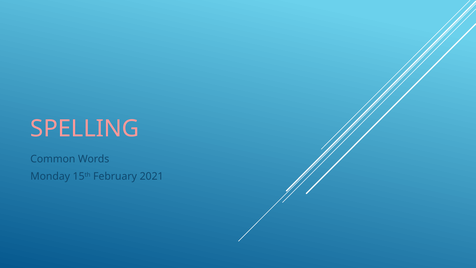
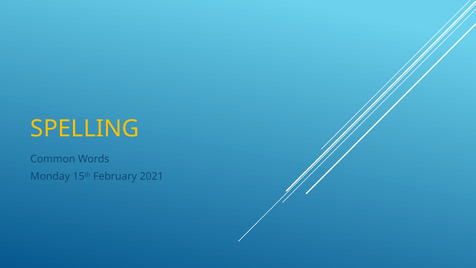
SPELLING colour: pink -> yellow
